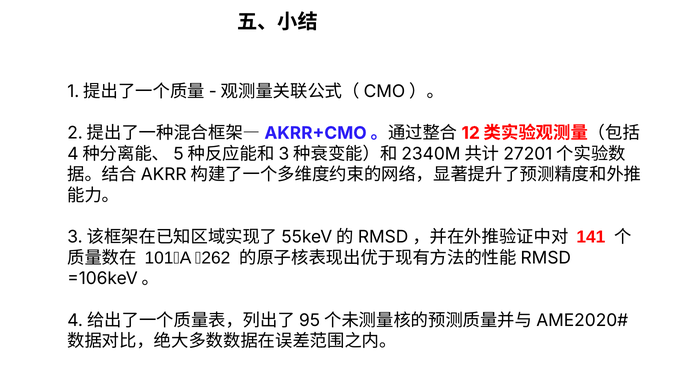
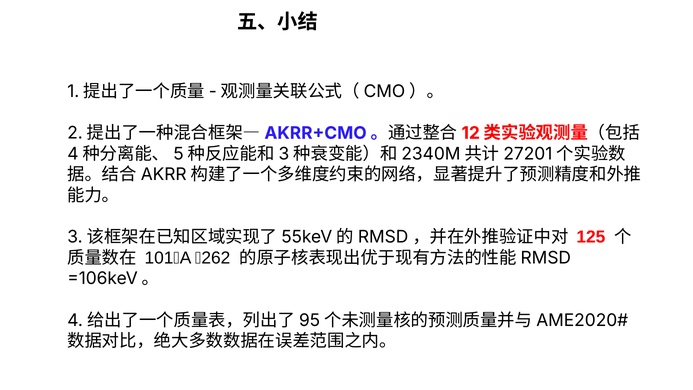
141: 141 -> 125
